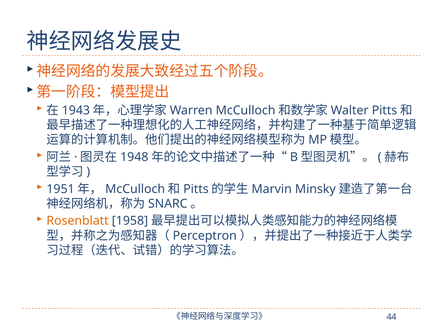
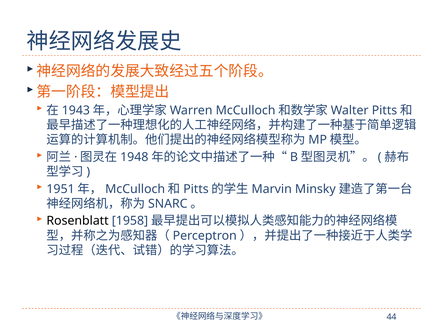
Rosenblatt colour: orange -> black
